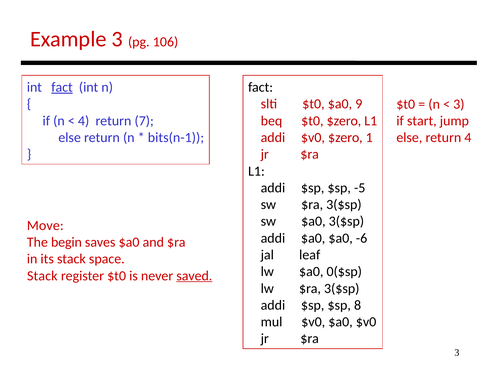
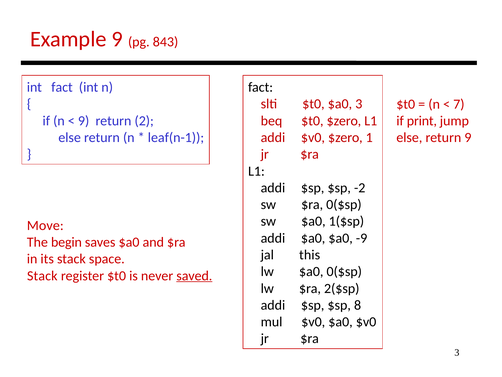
Example 3: 3 -> 9
106: 106 -> 843
fact at (62, 87) underline: present -> none
$a0 9: 9 -> 3
3 at (459, 104): 3 -> 7
4 at (84, 121): 4 -> 9
7: 7 -> 2
start: start -> print
bits(n-1: bits(n-1 -> leaf(n-1
return 4: 4 -> 9
-5: -5 -> -2
sw $ra 3($sp: 3($sp -> 0($sp
$a0 3($sp: 3($sp -> 1($sp
-6: -6 -> -9
leaf: leaf -> this
lw $ra 3($sp: 3($sp -> 2($sp
